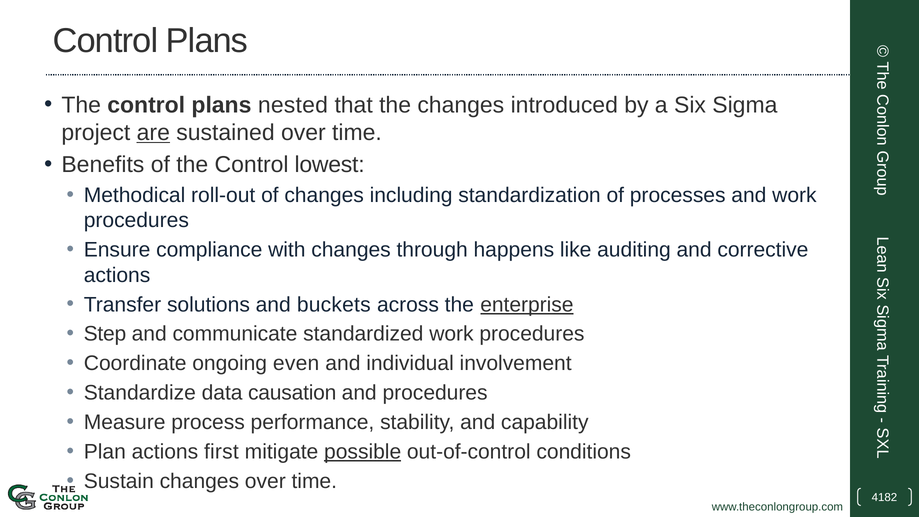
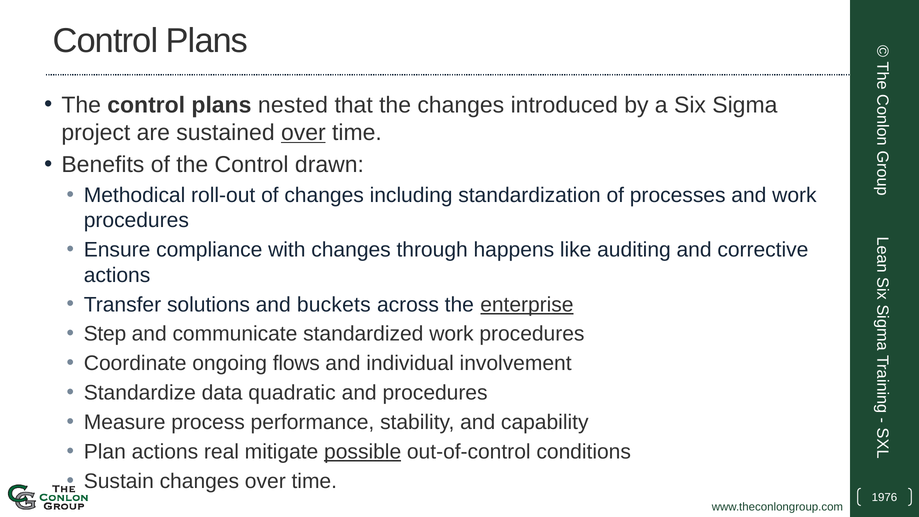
are underline: present -> none
over at (303, 133) underline: none -> present
lowest: lowest -> drawn
even: even -> flows
causation: causation -> quadratic
first: first -> real
4182: 4182 -> 1976
